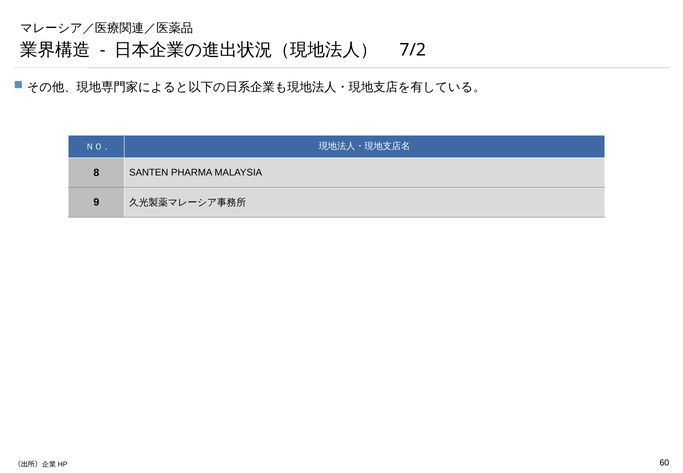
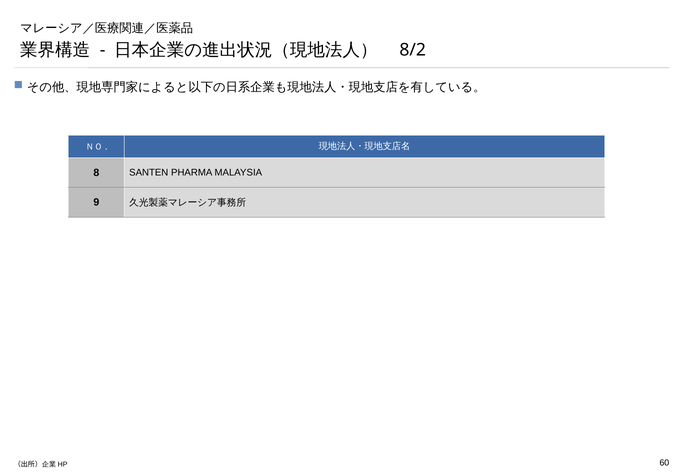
7/2: 7/2 -> 8/2
